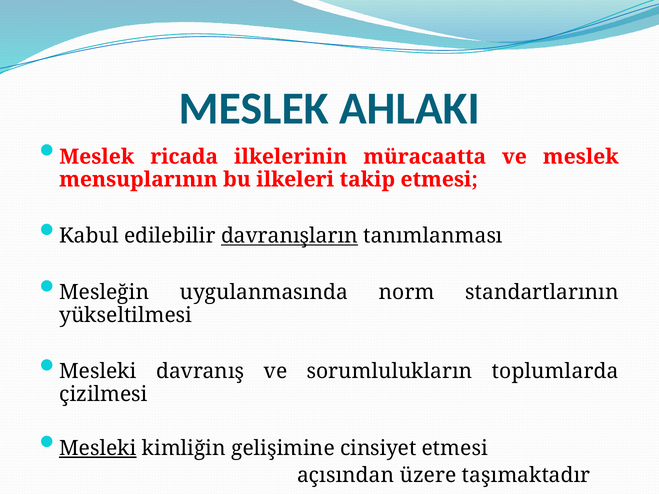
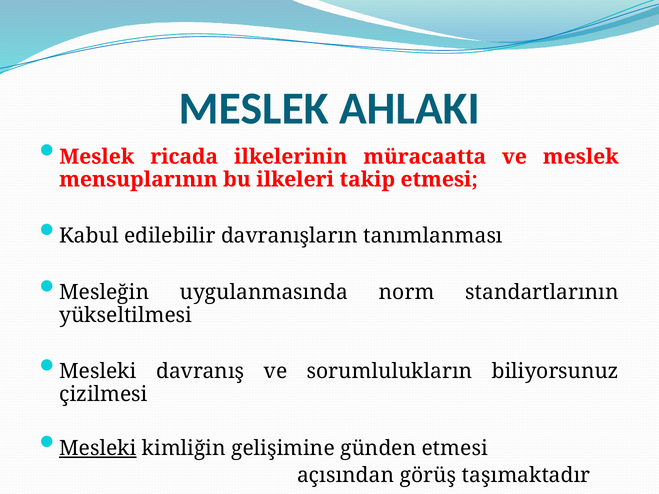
davranışların underline: present -> none
toplumlarda: toplumlarda -> biliyorsunuz
cinsiyet: cinsiyet -> günden
üzere: üzere -> görüş
